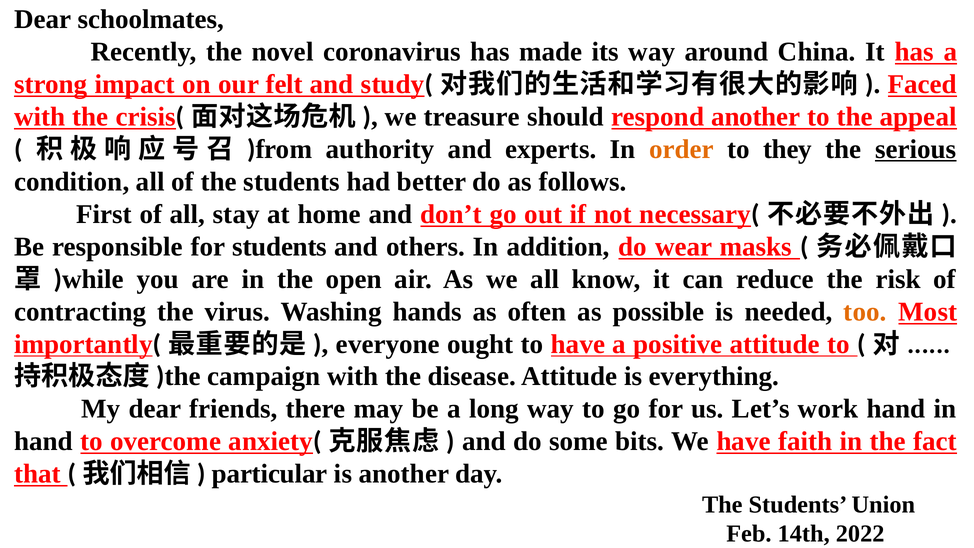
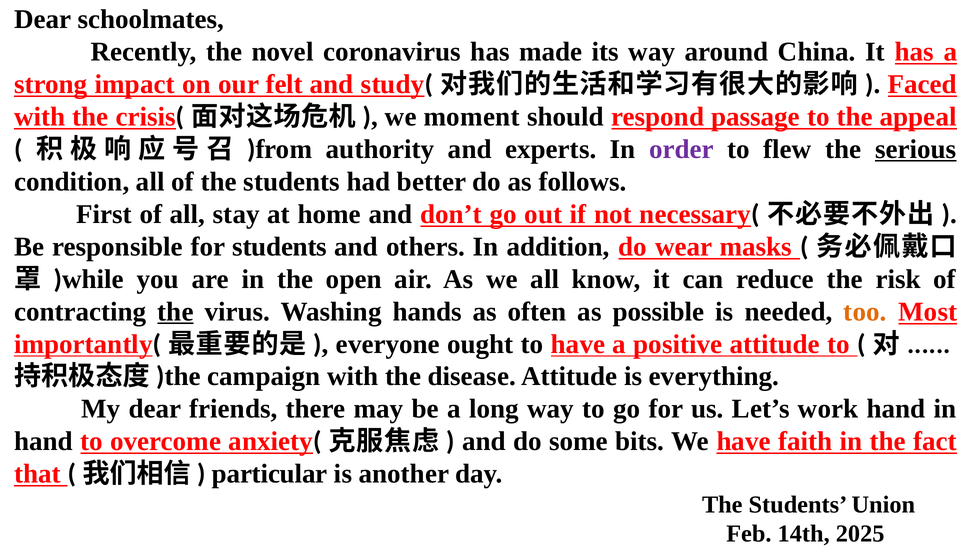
treasure: treasure -> moment
respond another: another -> passage
order colour: orange -> purple
they: they -> flew
the at (175, 312) underline: none -> present
2022: 2022 -> 2025
